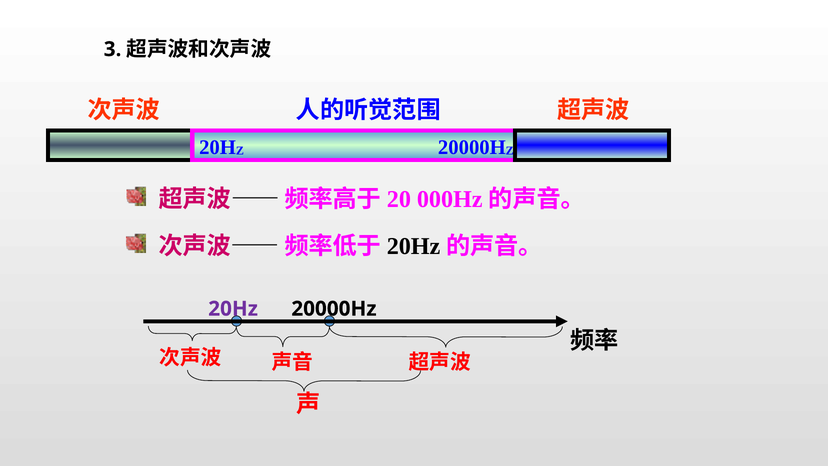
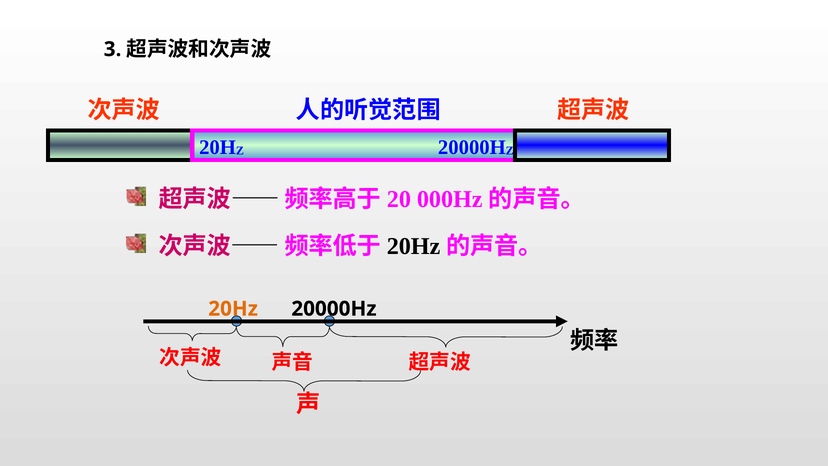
20Hz at (233, 309) colour: purple -> orange
